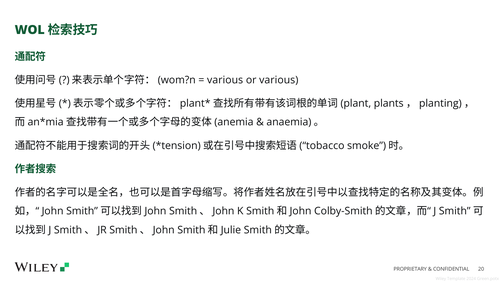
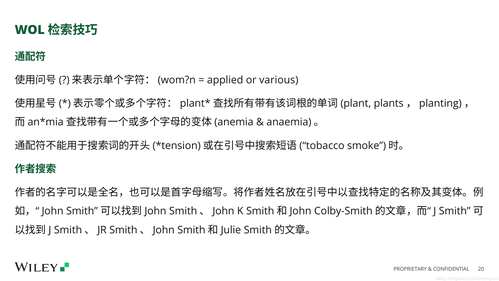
various at (225, 80): various -> applied
